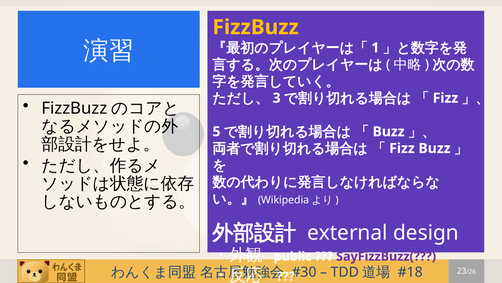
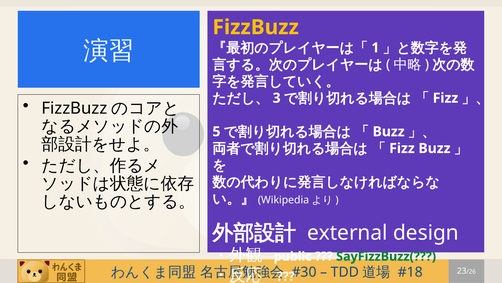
SayFizzBuzz( colour: purple -> green
